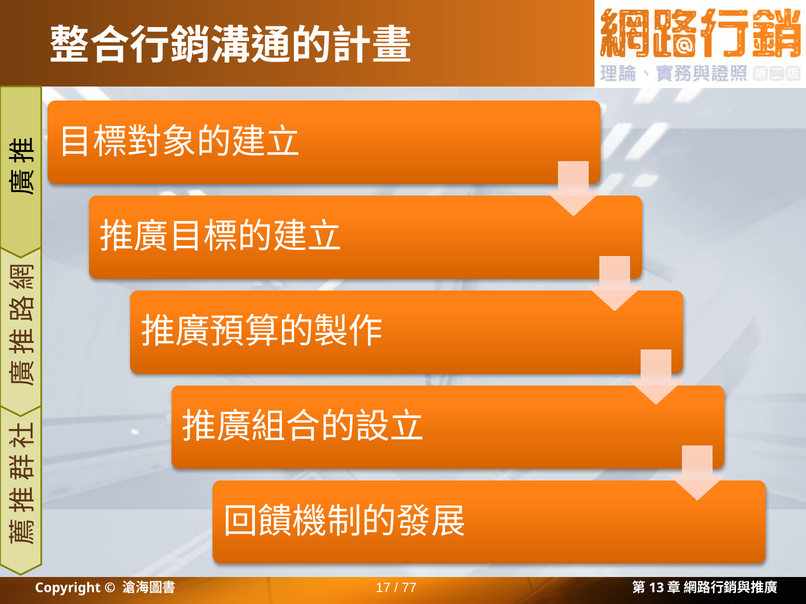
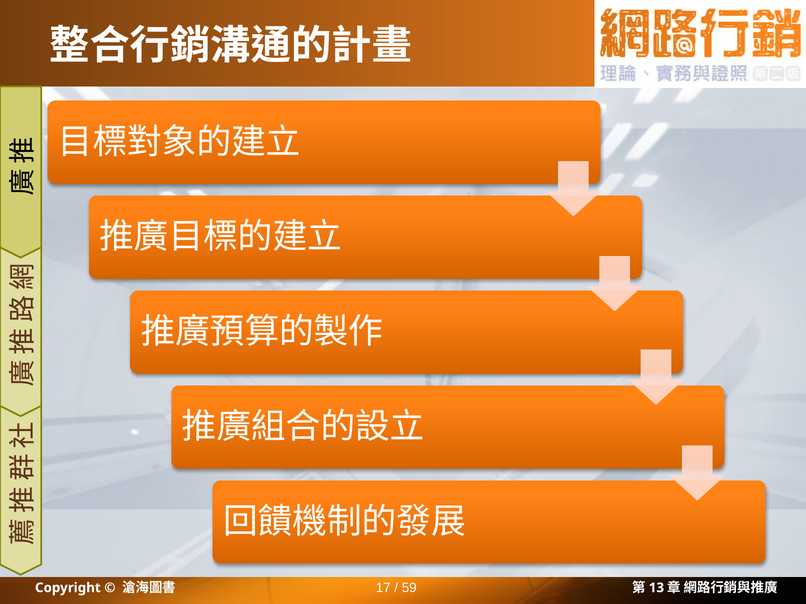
77: 77 -> 59
